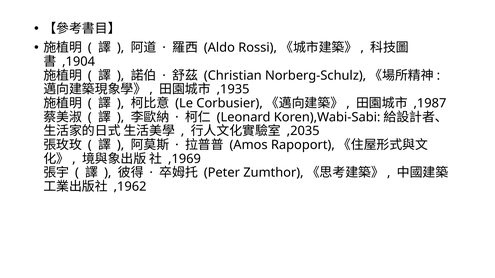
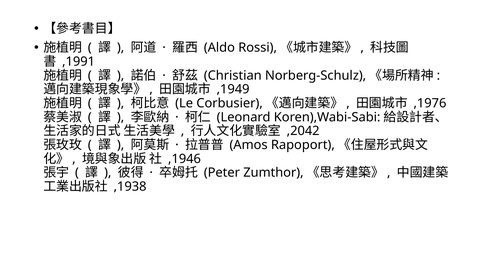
,1904: ,1904 -> ,1991
,1935: ,1935 -> ,1949
,1987: ,1987 -> ,1976
,2035: ,2035 -> ,2042
,1969: ,1969 -> ,1946
,1962: ,1962 -> ,1938
